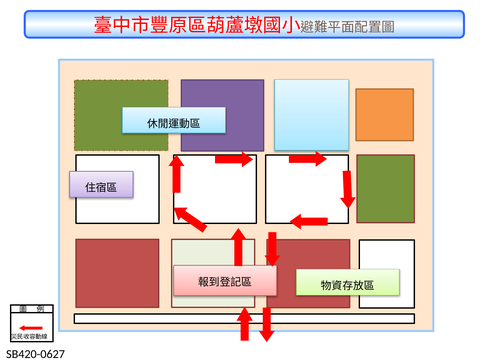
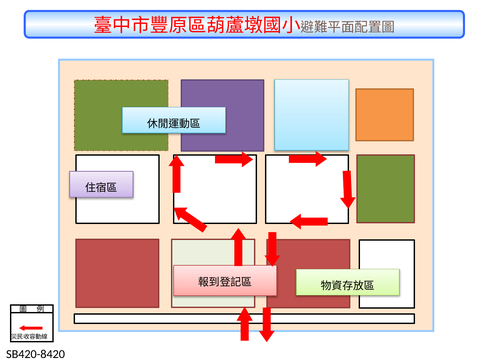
SB420-0627: SB420-0627 -> SB420-8420
